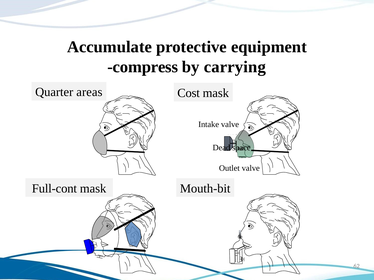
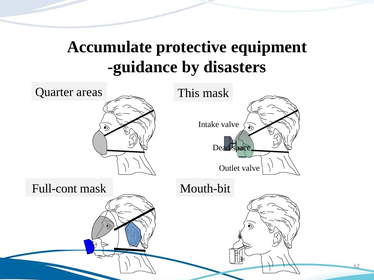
compress: compress -> guidance
carrying: carrying -> disasters
Cost: Cost -> This
